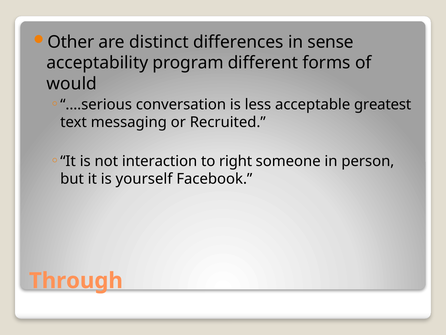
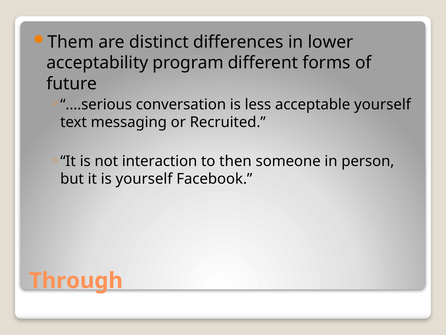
Other: Other -> Them
sense: sense -> lower
would: would -> future
acceptable greatest: greatest -> yourself
right: right -> then
